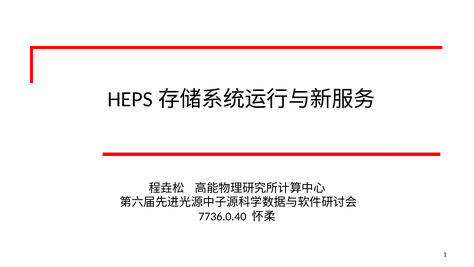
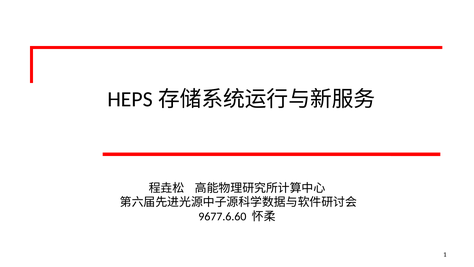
7736.0.40: 7736.0.40 -> 9677.6.60
